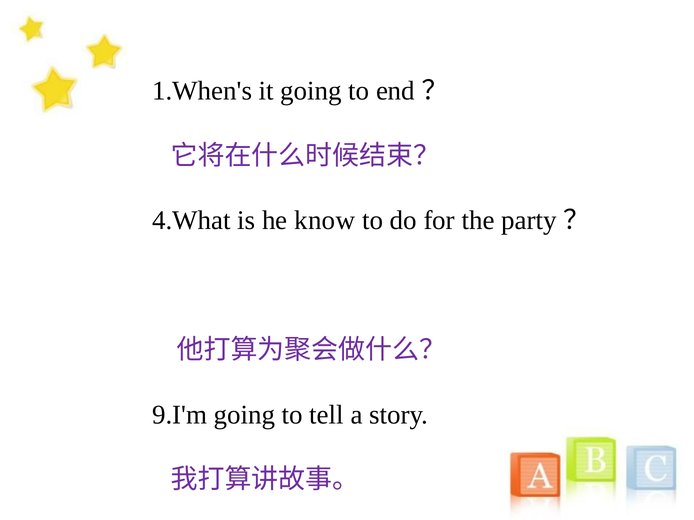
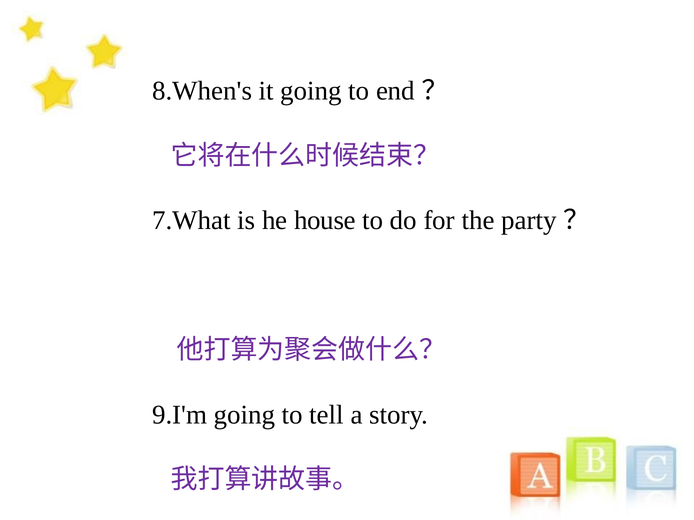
1.When's: 1.When's -> 8.When's
4.What: 4.What -> 7.What
know: know -> house
